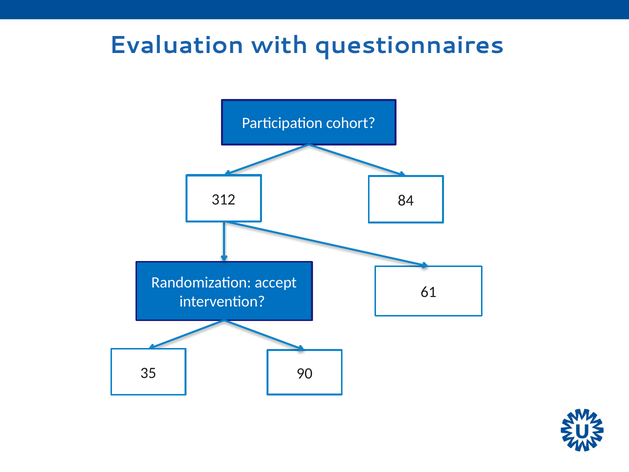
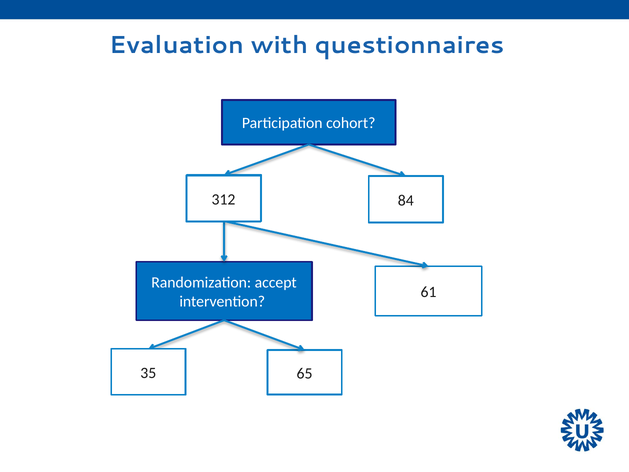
90: 90 -> 65
